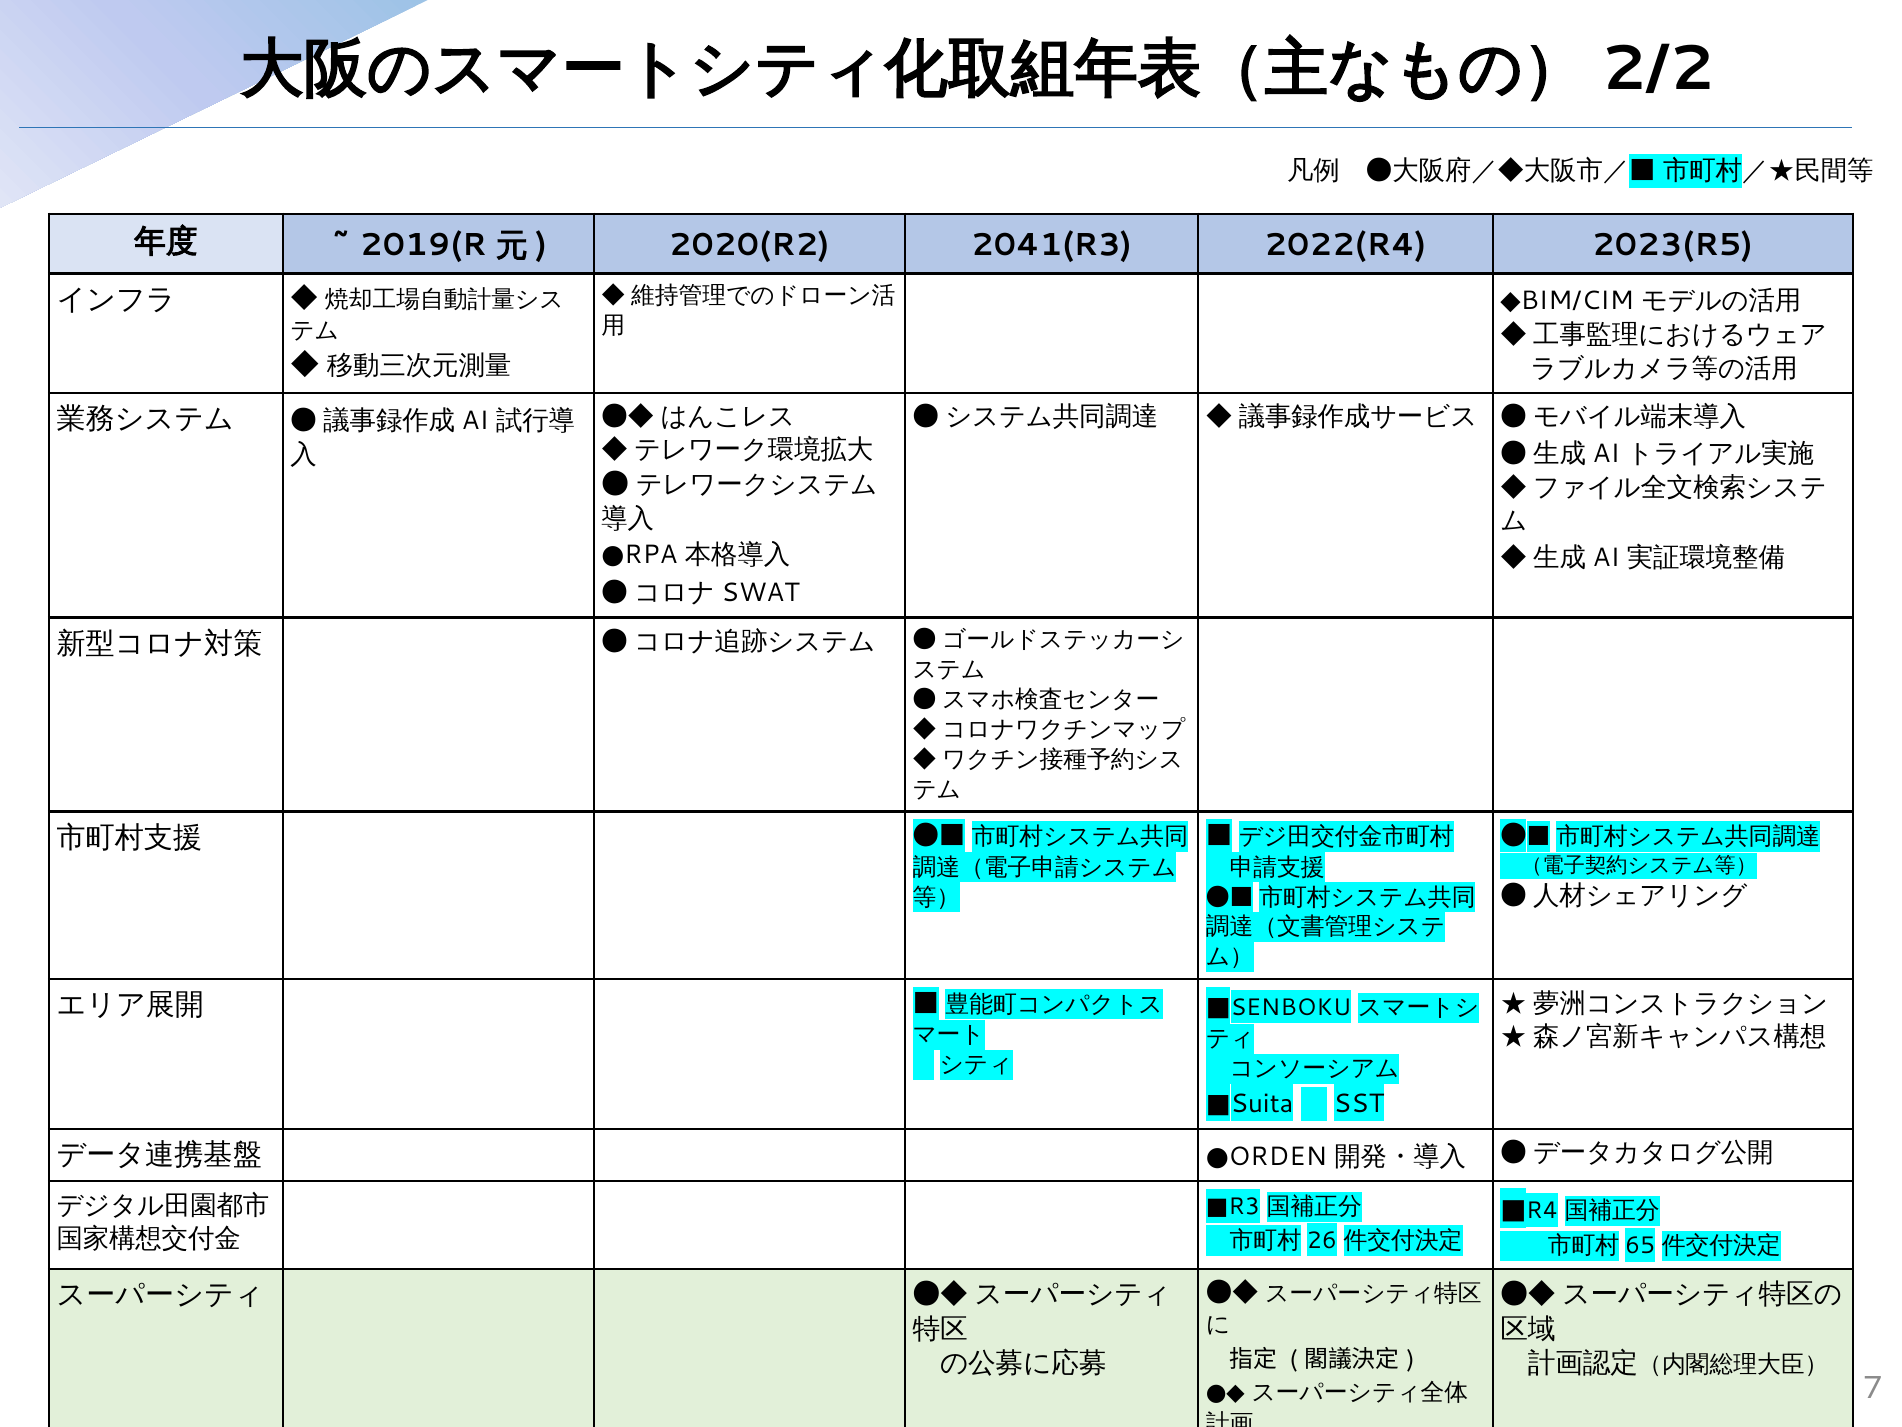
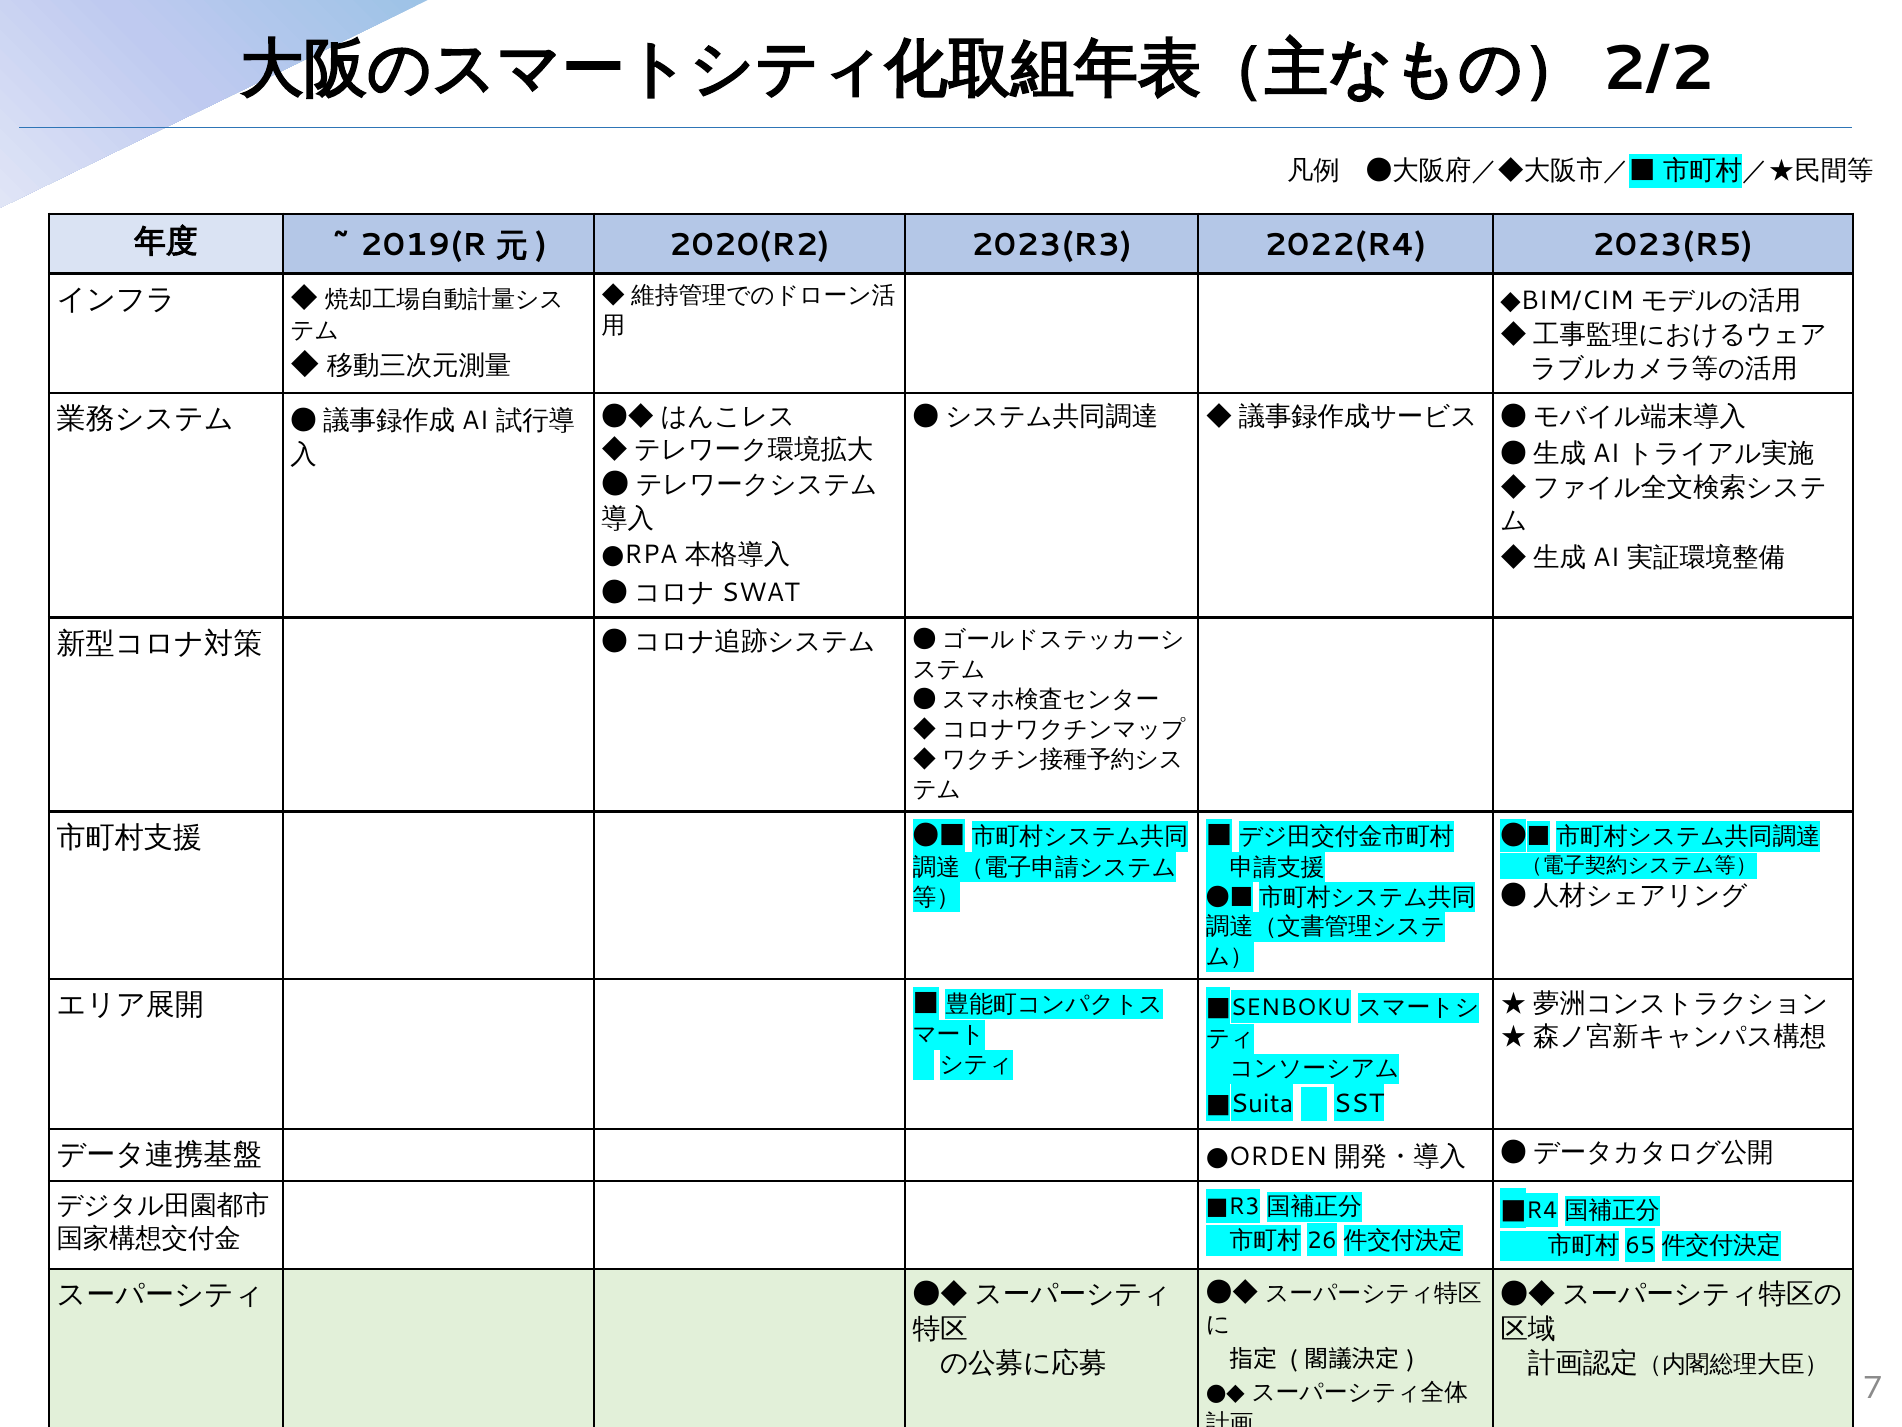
2041(R3: 2041(R3 -> 2023(R3
